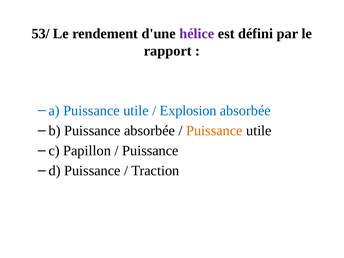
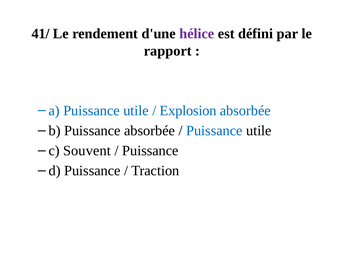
53/: 53/ -> 41/
Puissance at (214, 131) colour: orange -> blue
Papillon: Papillon -> Souvent
